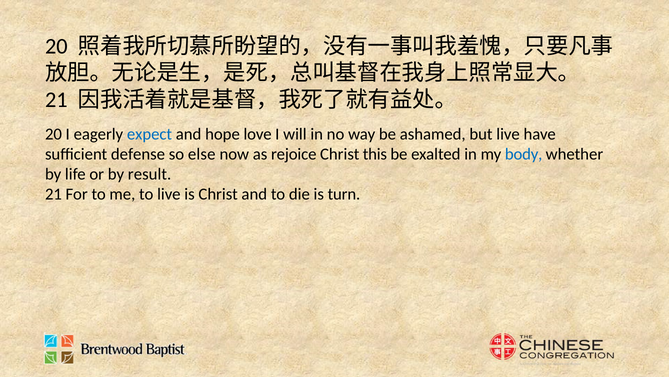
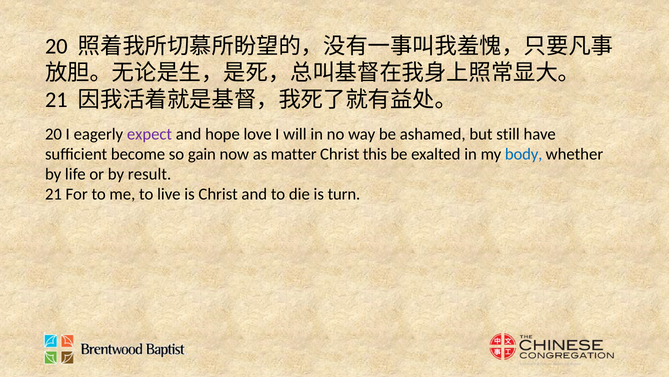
expect colour: blue -> purple
but live: live -> still
defense: defense -> become
else: else -> gain
rejoice: rejoice -> matter
